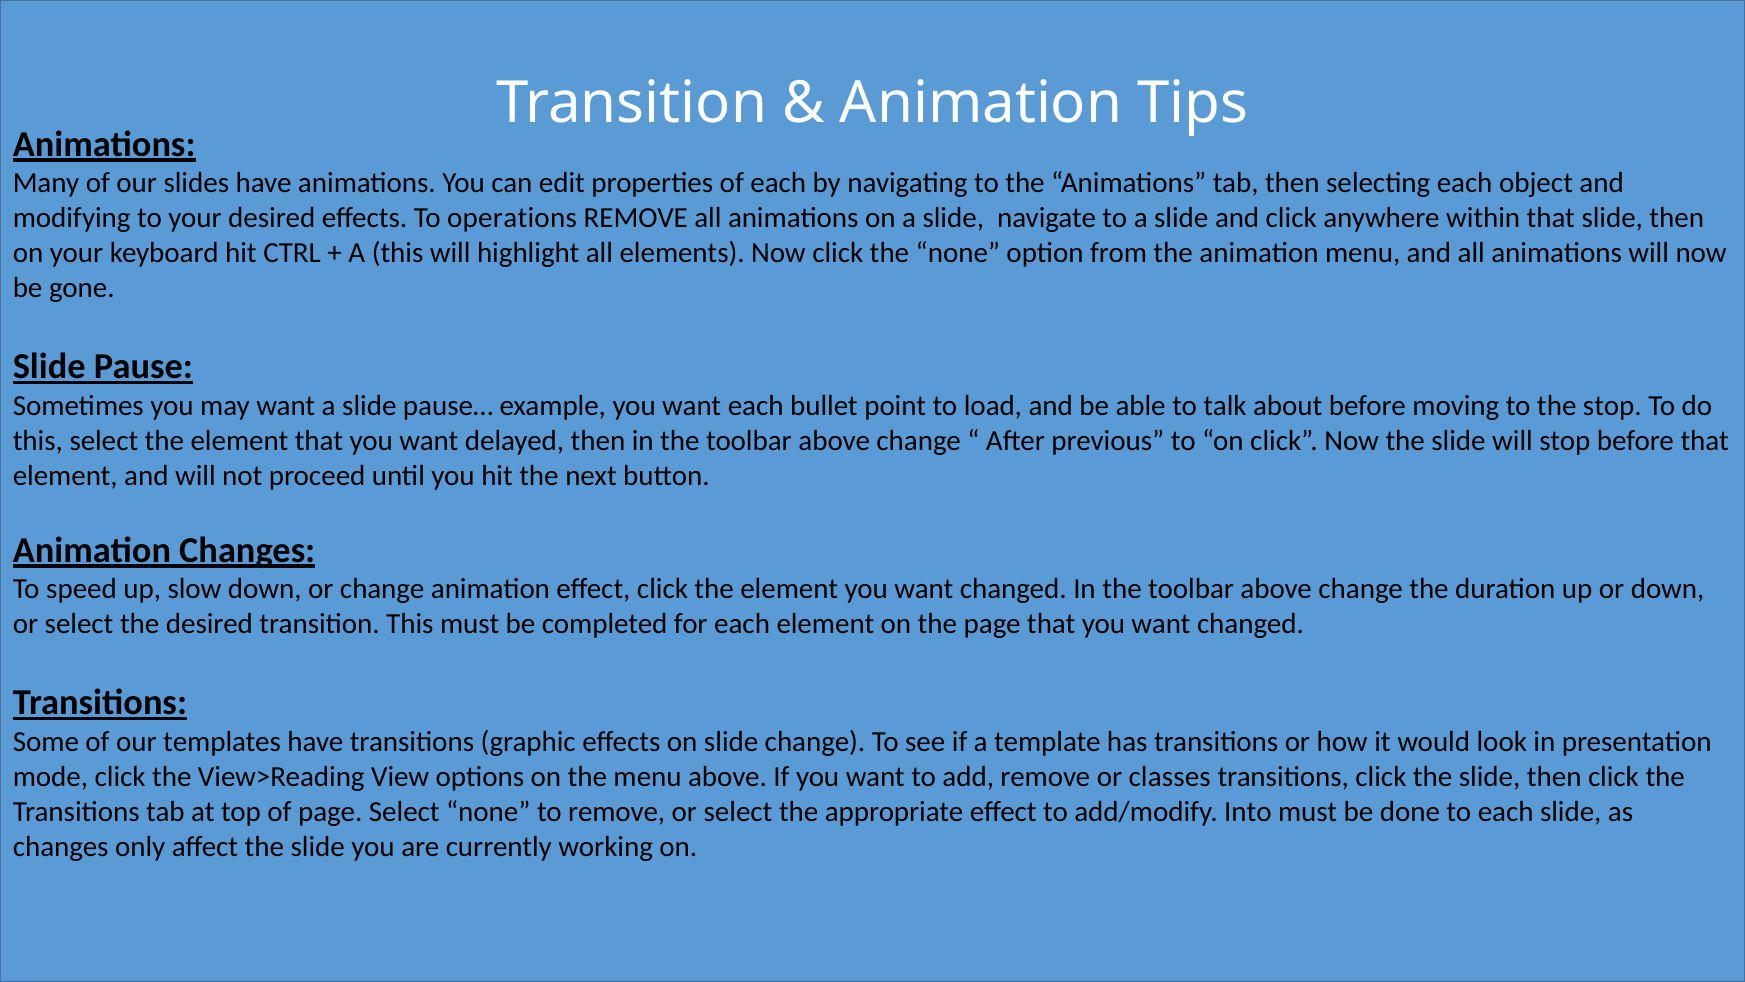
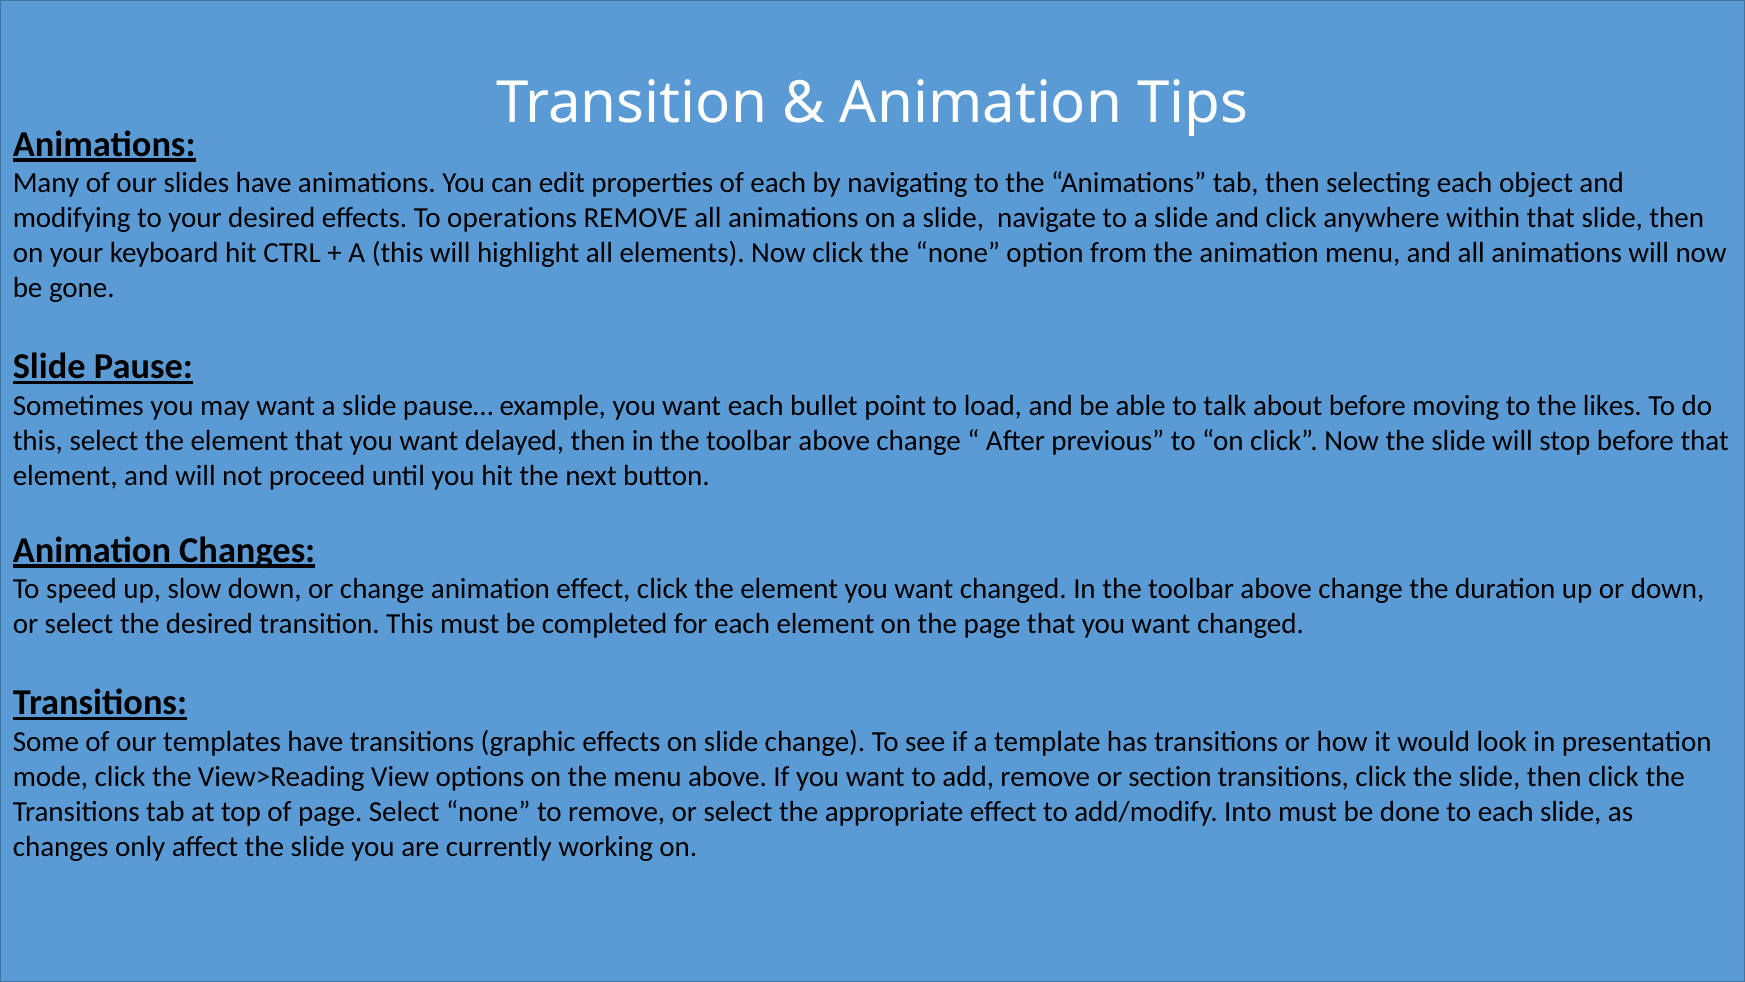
the stop: stop -> likes
classes: classes -> section
